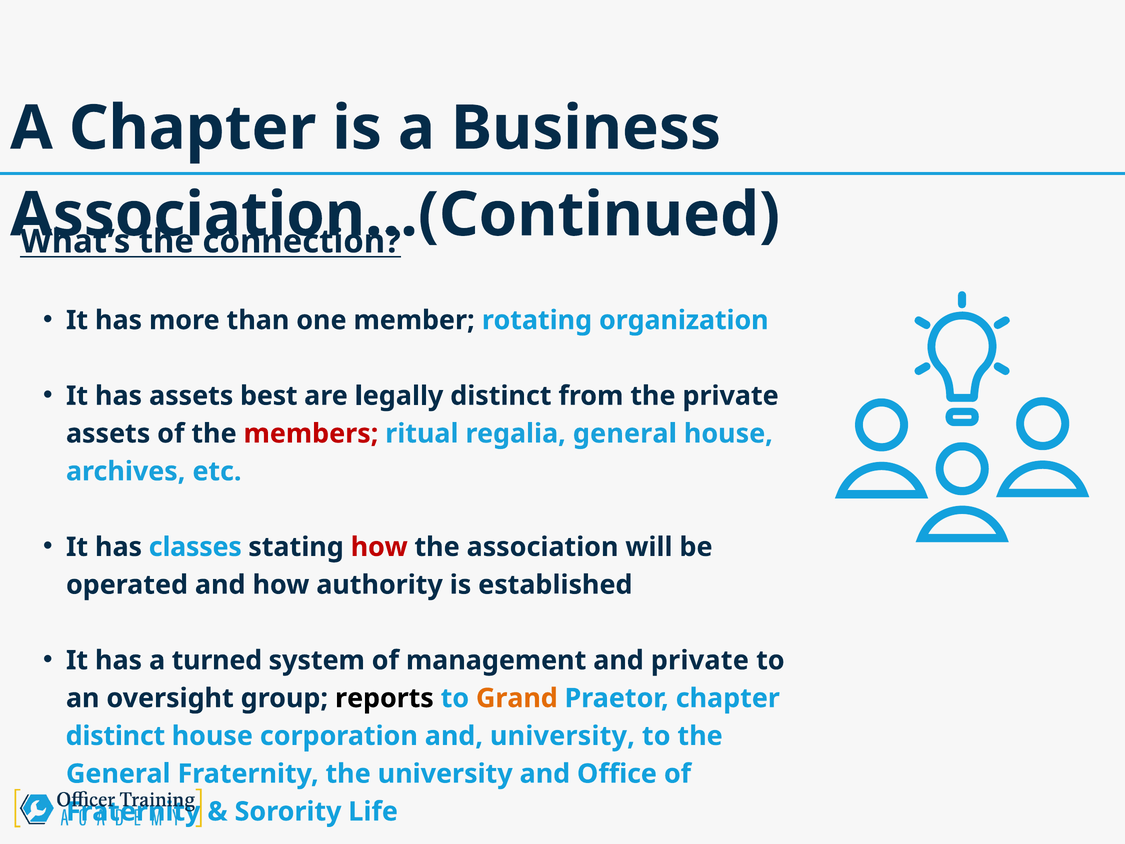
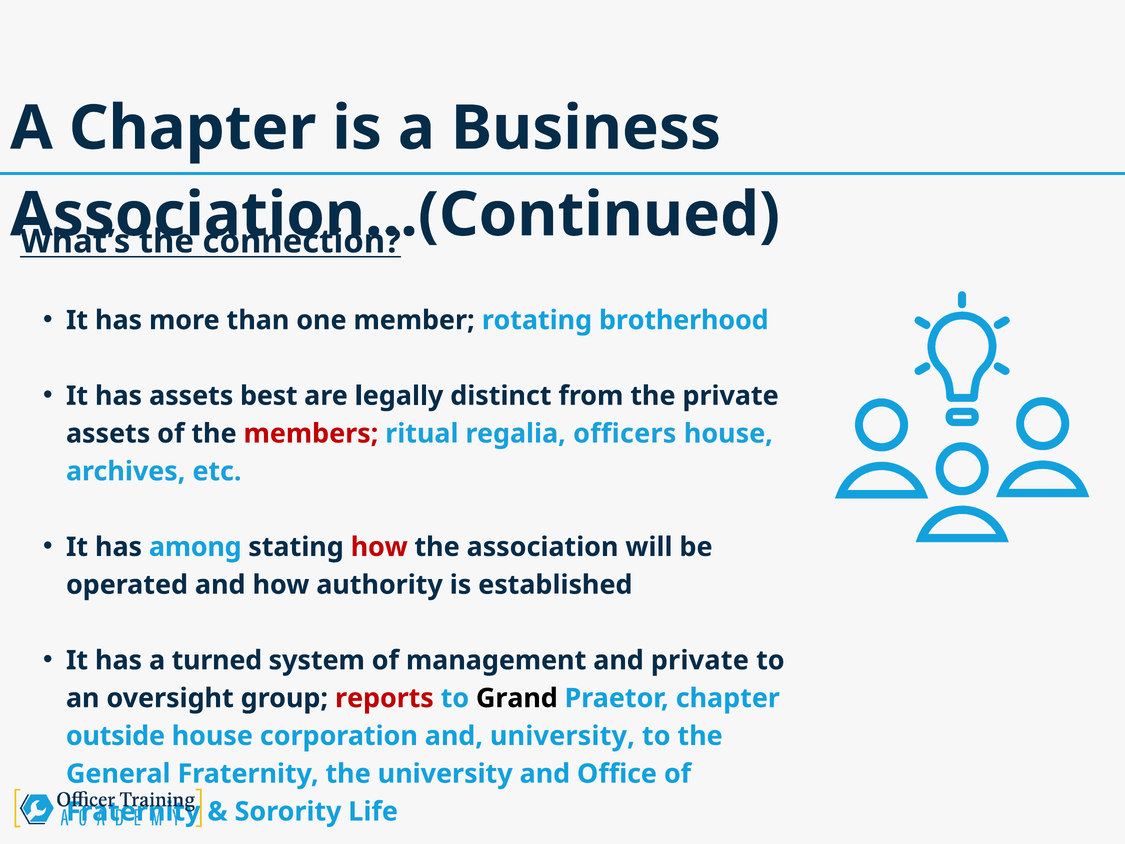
organization: organization -> brotherhood
regalia general: general -> officers
classes: classes -> among
reports colour: black -> red
Grand colour: orange -> black
distinct at (115, 736): distinct -> outside
